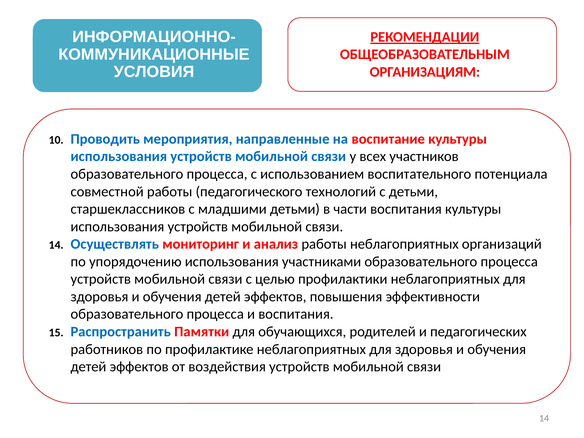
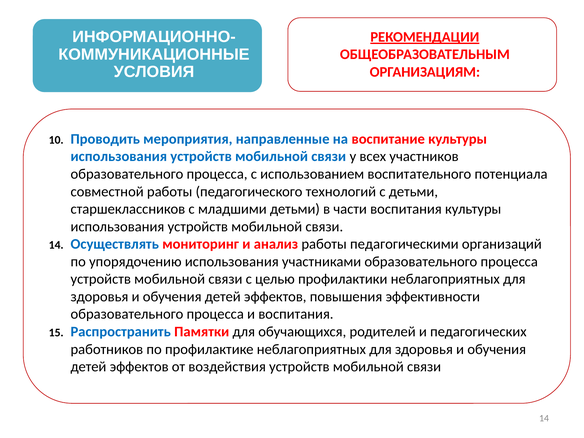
работы неблагоприятных: неблагоприятных -> педагогическими
